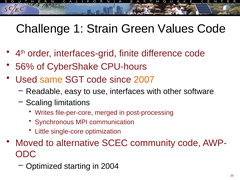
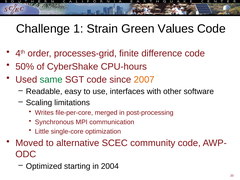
interfaces-grid: interfaces-grid -> processes-grid
56%: 56% -> 50%
same colour: orange -> green
